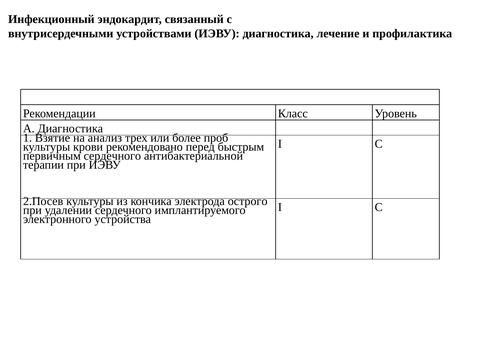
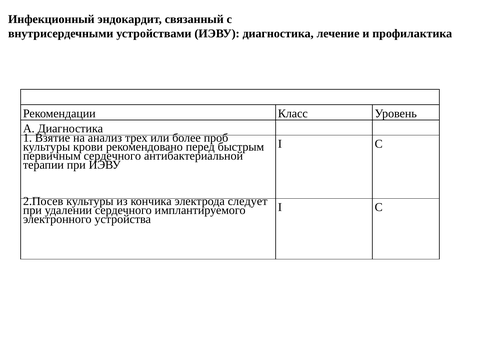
острого: острого -> следует
